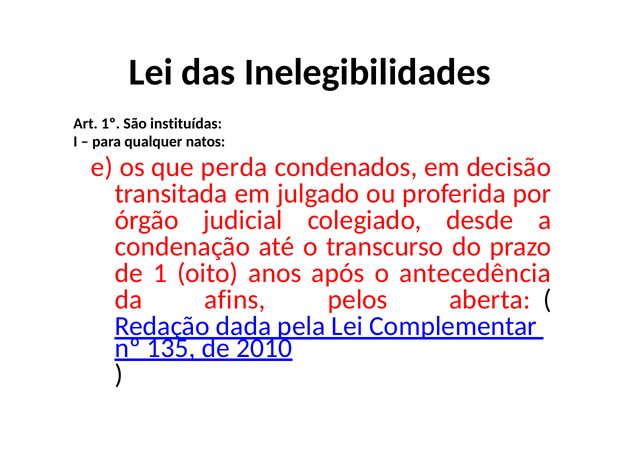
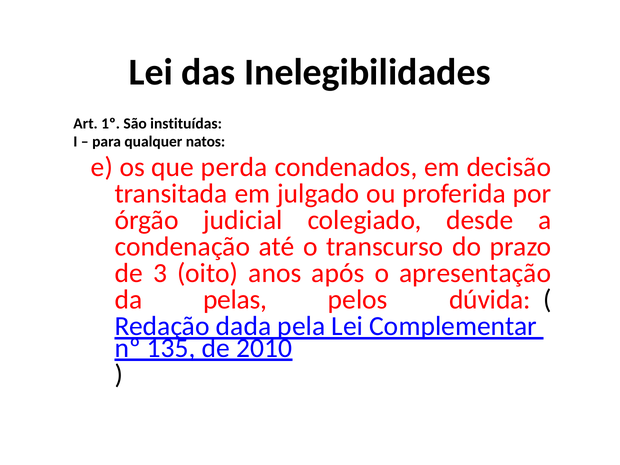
1: 1 -> 3
antecedência: antecedência -> apresentação
afins: afins -> pelas
aberta: aberta -> dúvida
